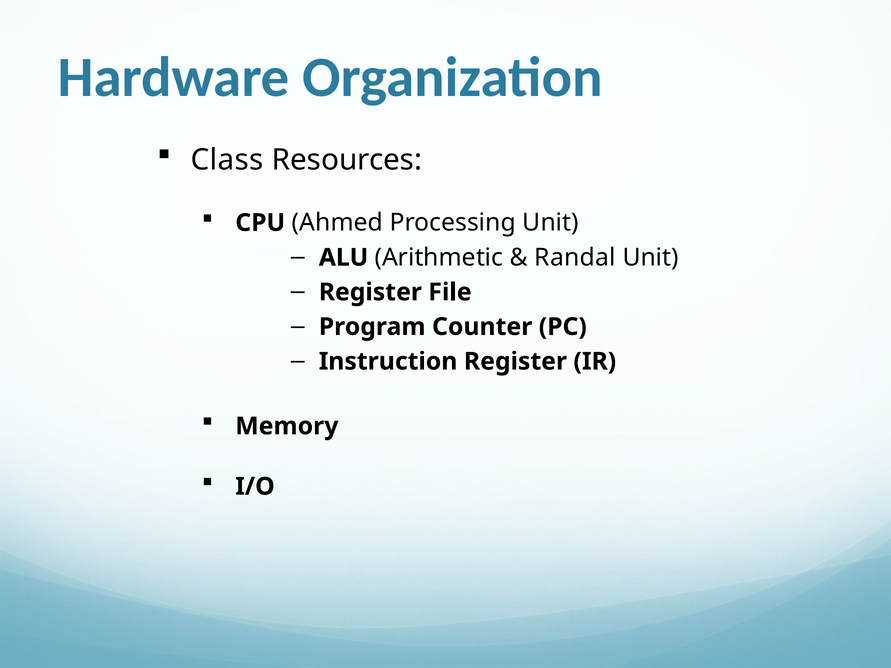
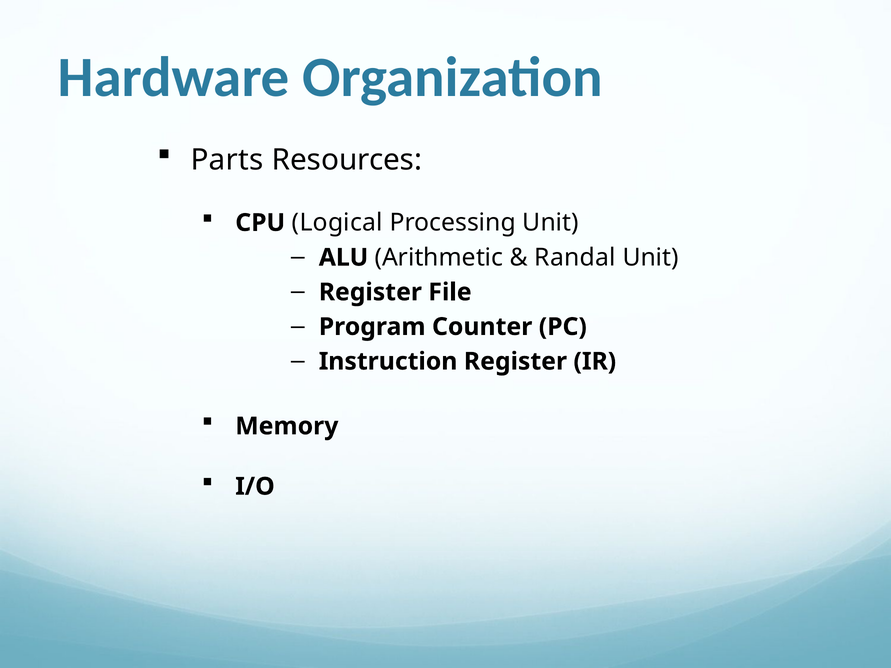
Class: Class -> Parts
Ahmed: Ahmed -> Logical
